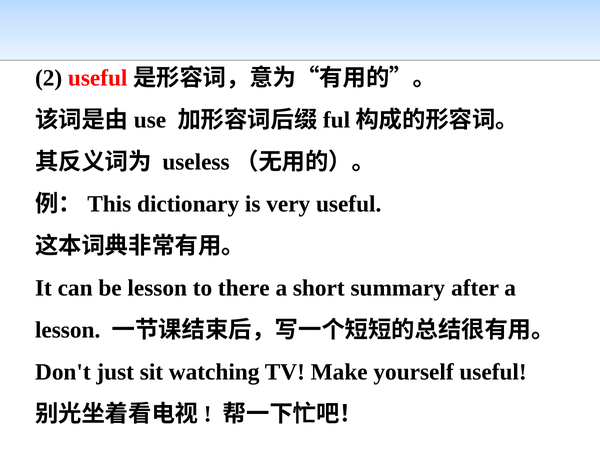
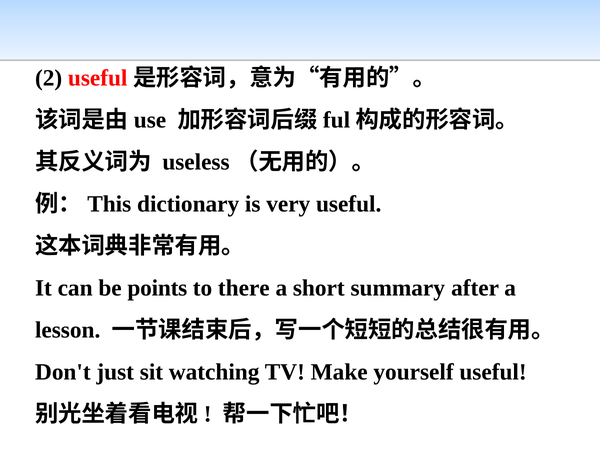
be lesson: lesson -> points
